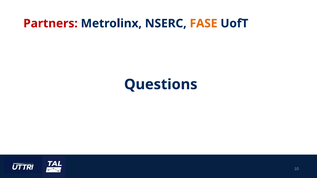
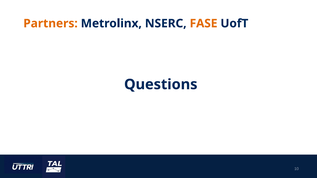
Partners colour: red -> orange
